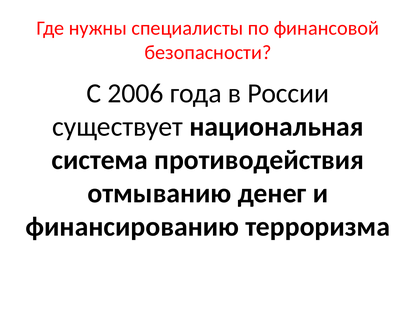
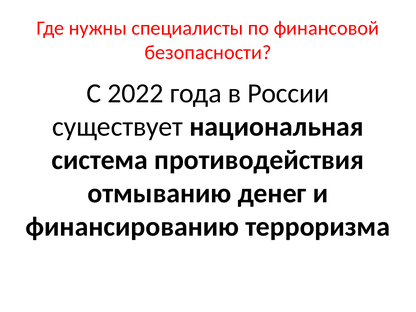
2006: 2006 -> 2022
